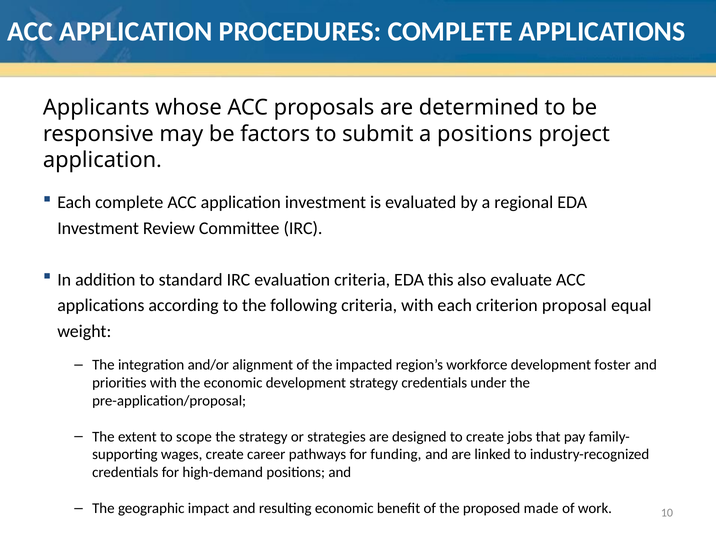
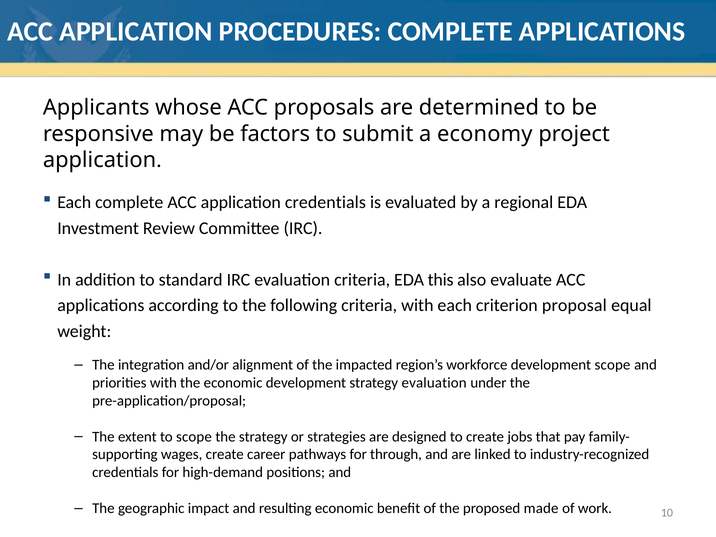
a positions: positions -> economy
application investment: investment -> credentials
development foster: foster -> scope
strategy credentials: credentials -> evaluation
funding: funding -> through
